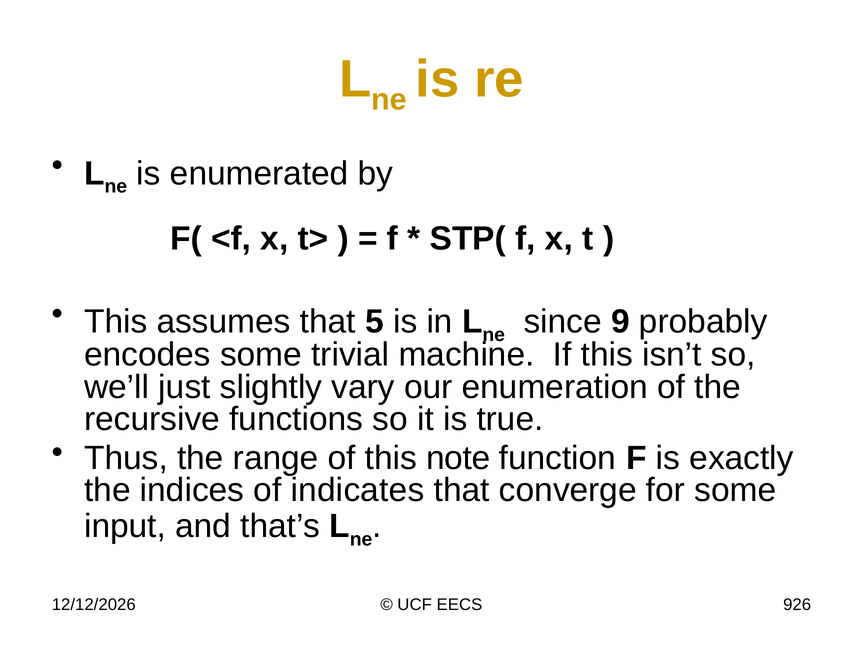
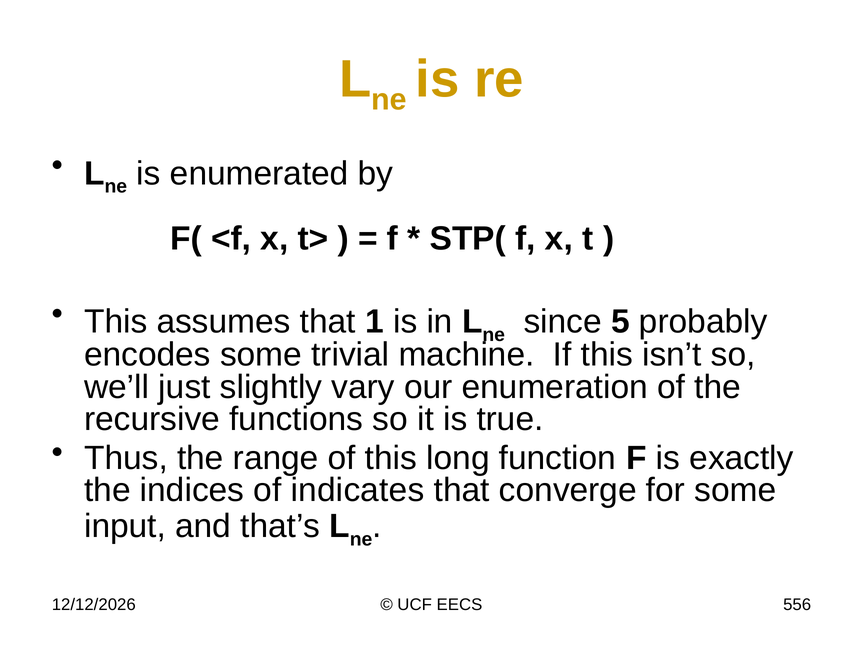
5: 5 -> 1
9: 9 -> 5
note: note -> long
926: 926 -> 556
